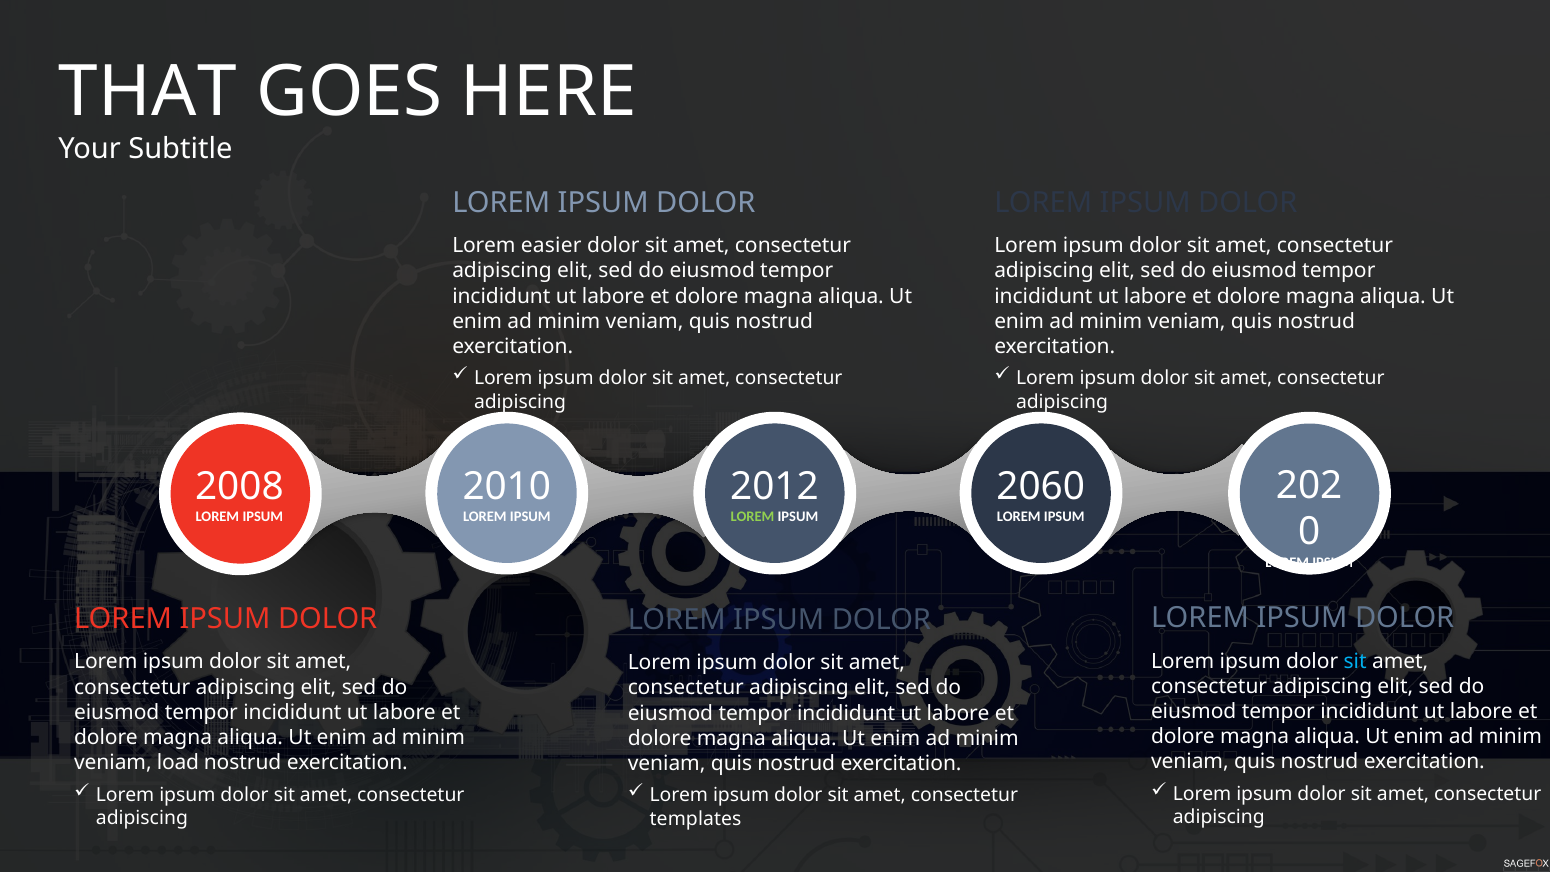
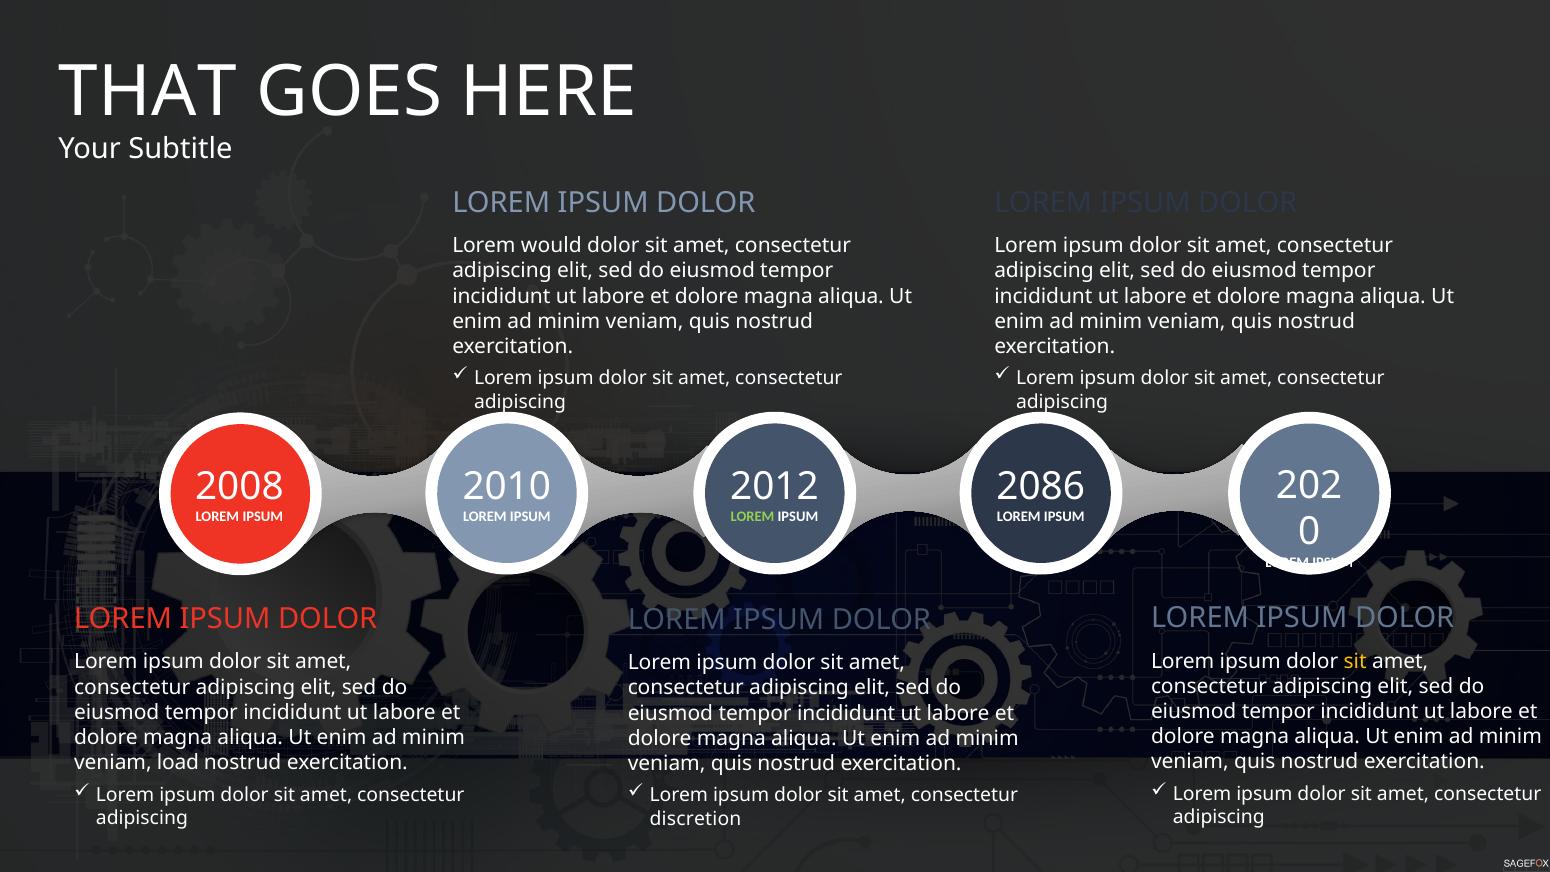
easier: easier -> would
2060: 2060 -> 2086
sit at (1355, 661) colour: light blue -> yellow
templates: templates -> discretion
